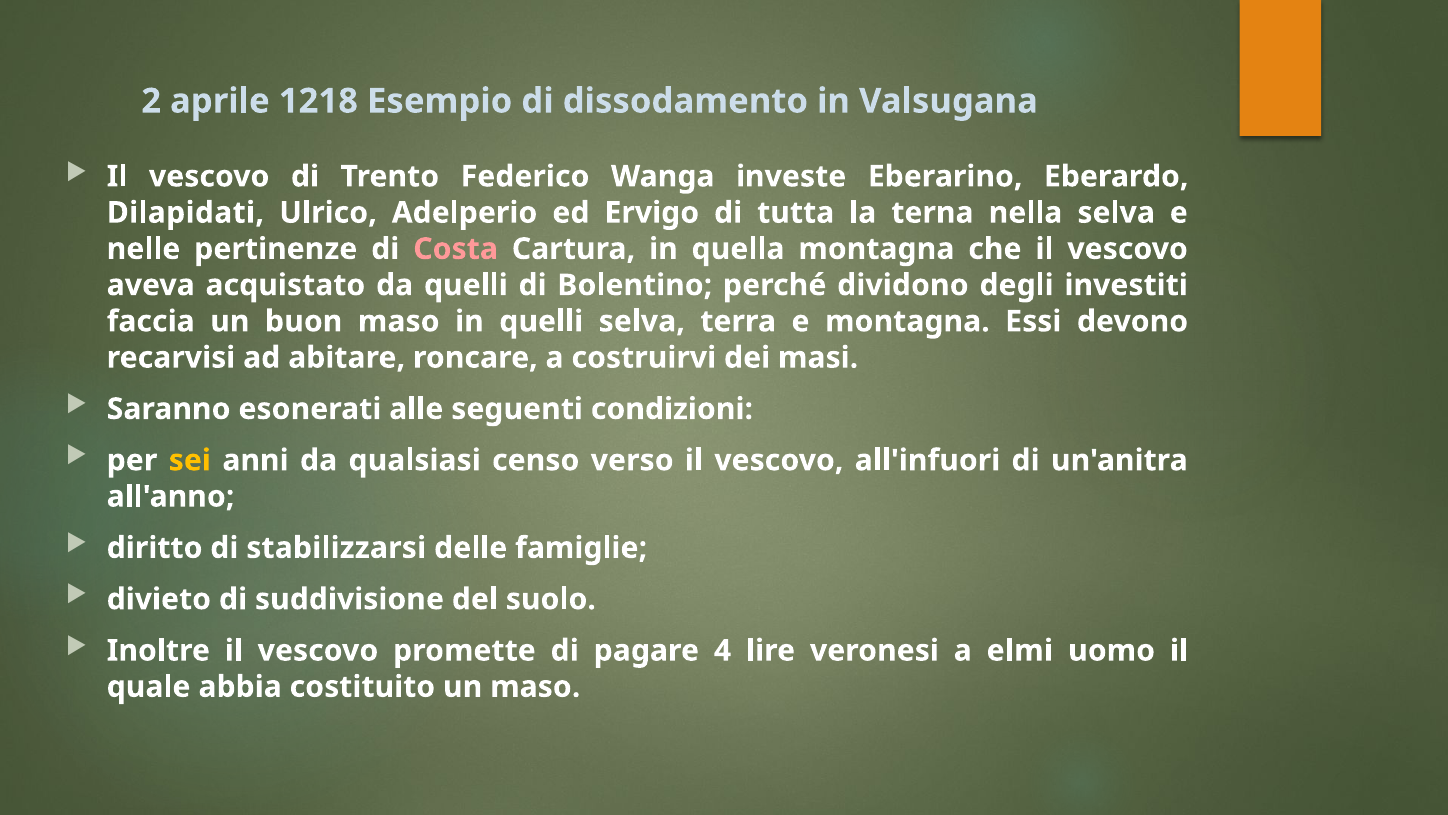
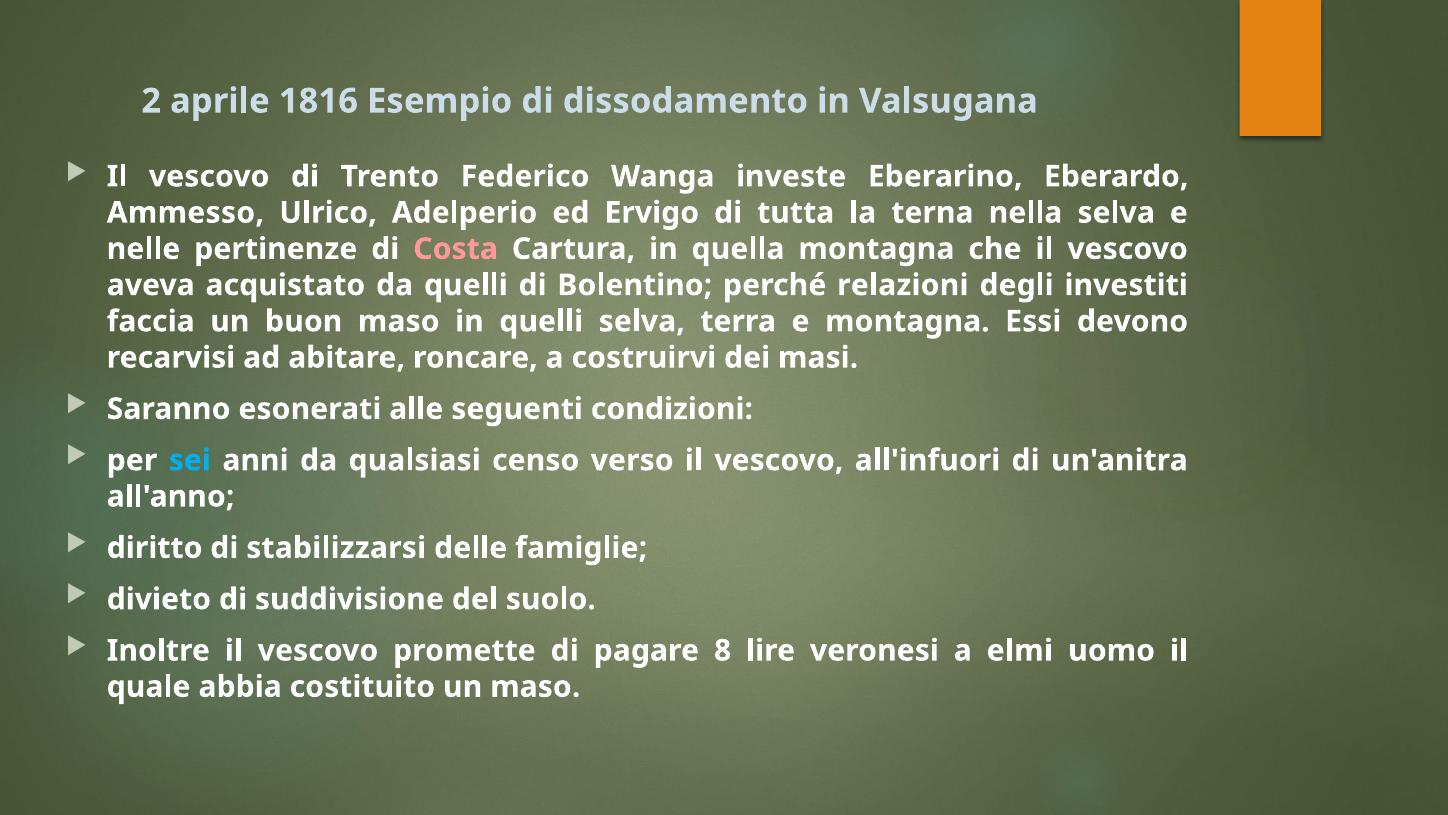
1218: 1218 -> 1816
Dilapidati: Dilapidati -> Ammesso
dividono: dividono -> relazioni
sei colour: yellow -> light blue
4: 4 -> 8
